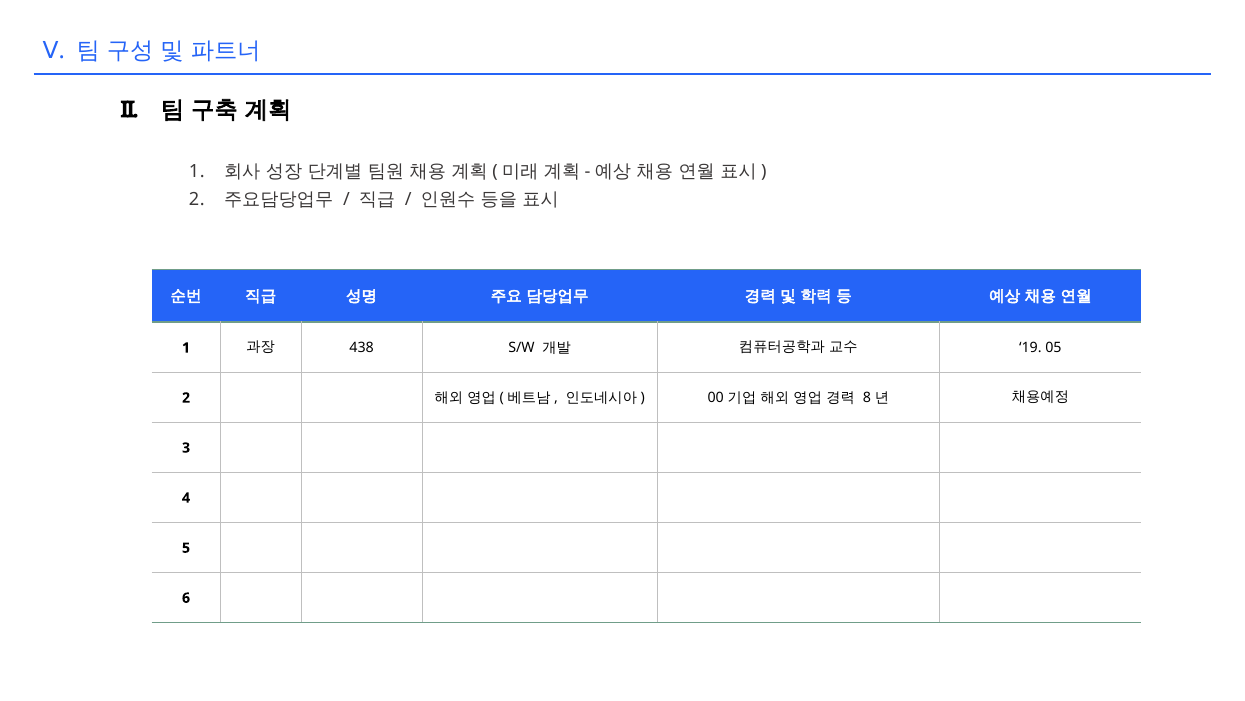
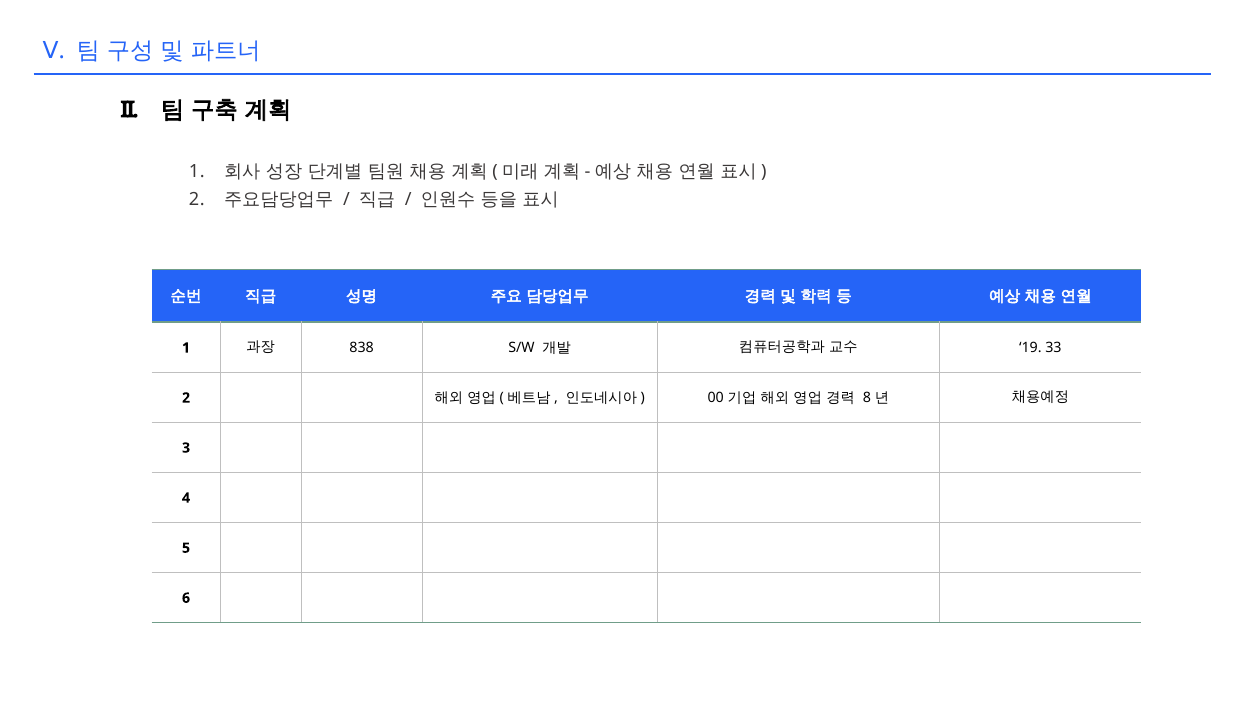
438: 438 -> 838
05: 05 -> 33
